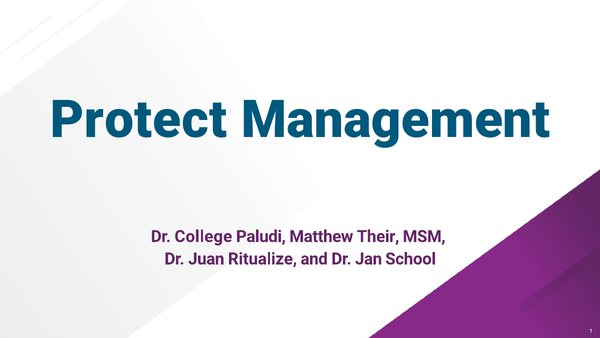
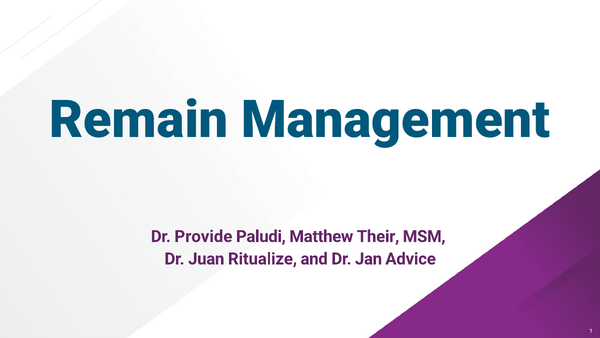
Protect: Protect -> Remain
College: College -> Provide
School: School -> Advice
